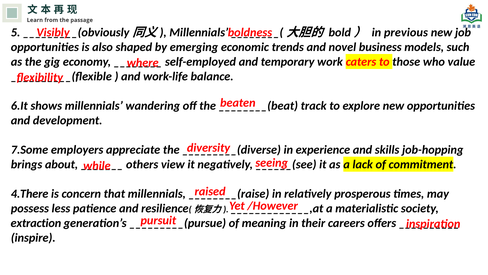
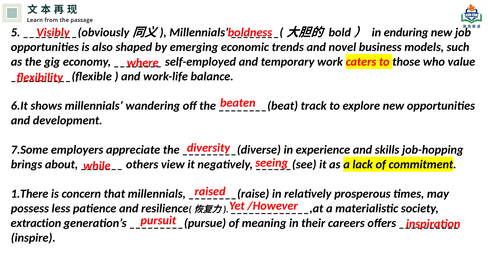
previous: previous -> enduring
4.There: 4.There -> 1.There
